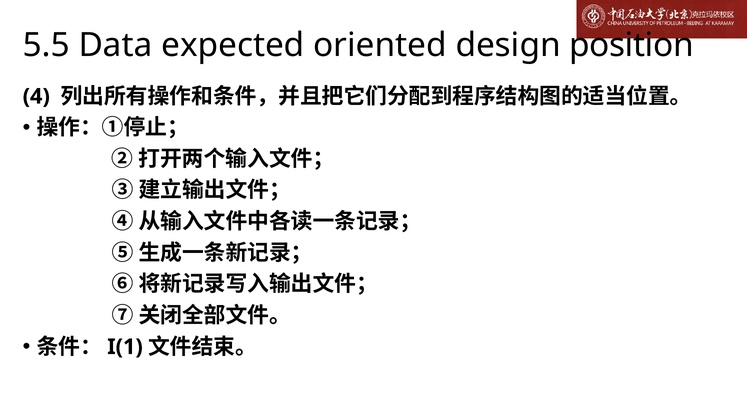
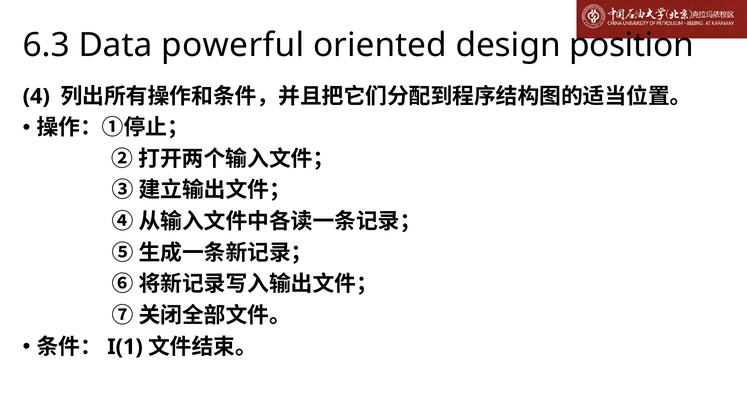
5.5: 5.5 -> 6.3
expected: expected -> powerful
